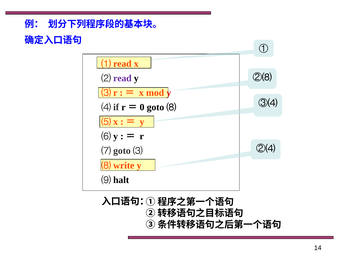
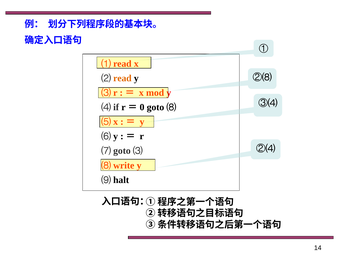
read colour: purple -> orange
